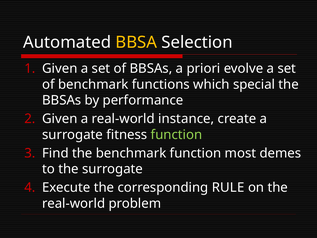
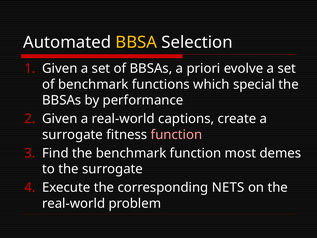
instance: instance -> captions
function at (176, 135) colour: light green -> pink
RULE: RULE -> NETS
